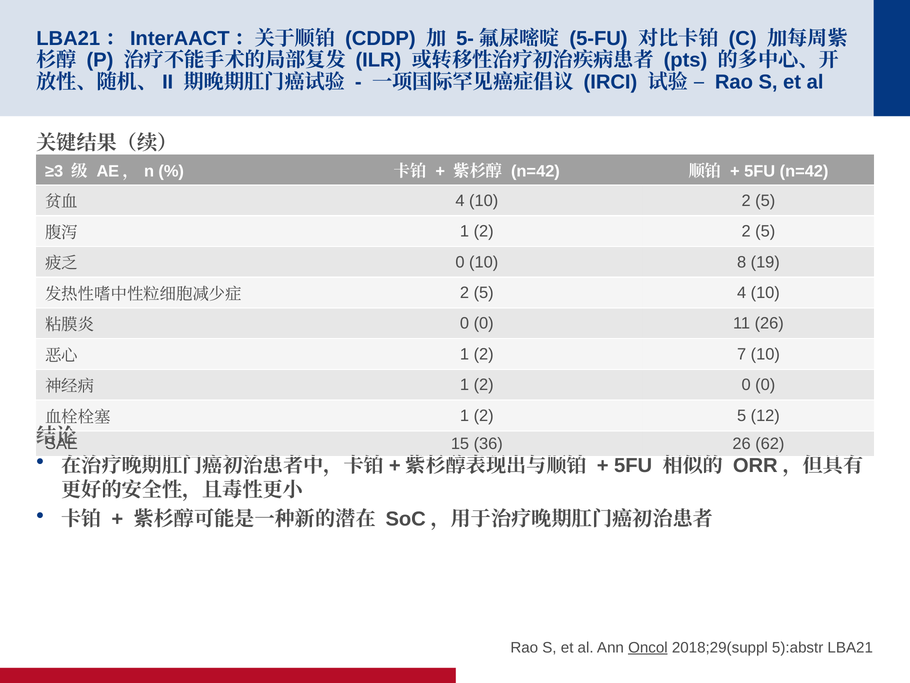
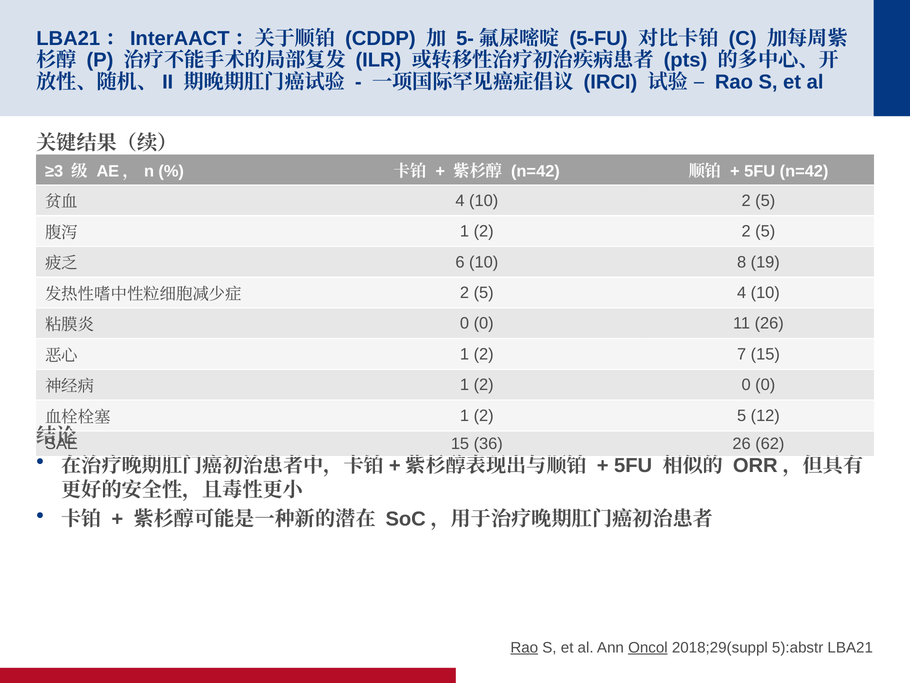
0 at (460, 262): 0 -> 6
7 10: 10 -> 15
Rao at (524, 647) underline: none -> present
